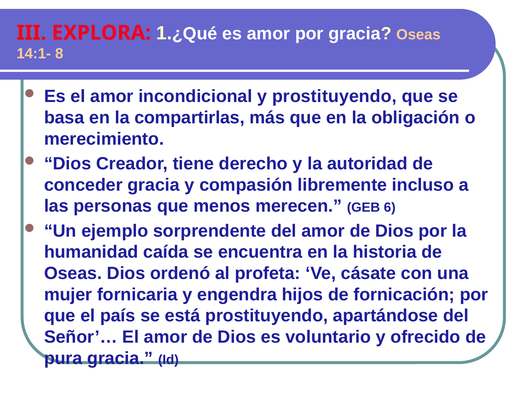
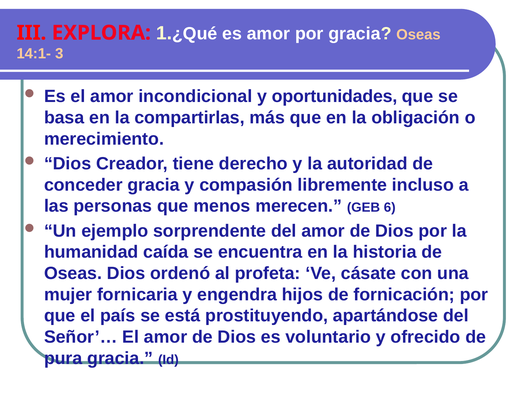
8: 8 -> 3
y prostituyendo: prostituyendo -> oportunidades
